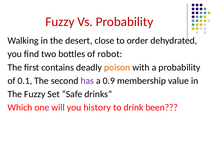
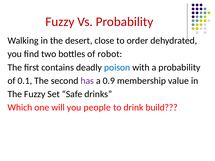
poison colour: orange -> blue
history: history -> people
been: been -> build
